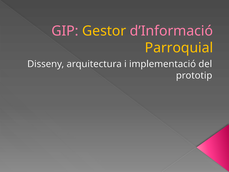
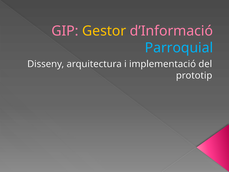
Parroquial colour: yellow -> light blue
